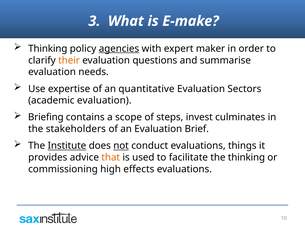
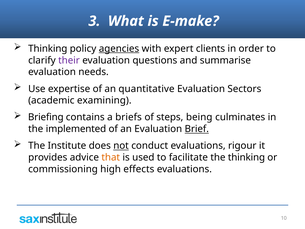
maker: maker -> clients
their colour: orange -> purple
academic evaluation: evaluation -> examining
scope: scope -> briefs
invest: invest -> being
stakeholders: stakeholders -> implemented
Brief underline: none -> present
Institute underline: present -> none
things: things -> rigour
